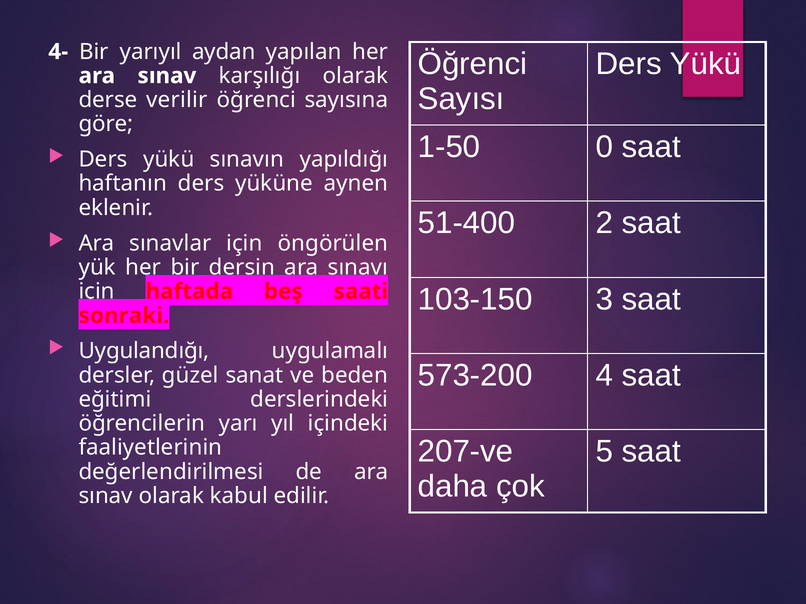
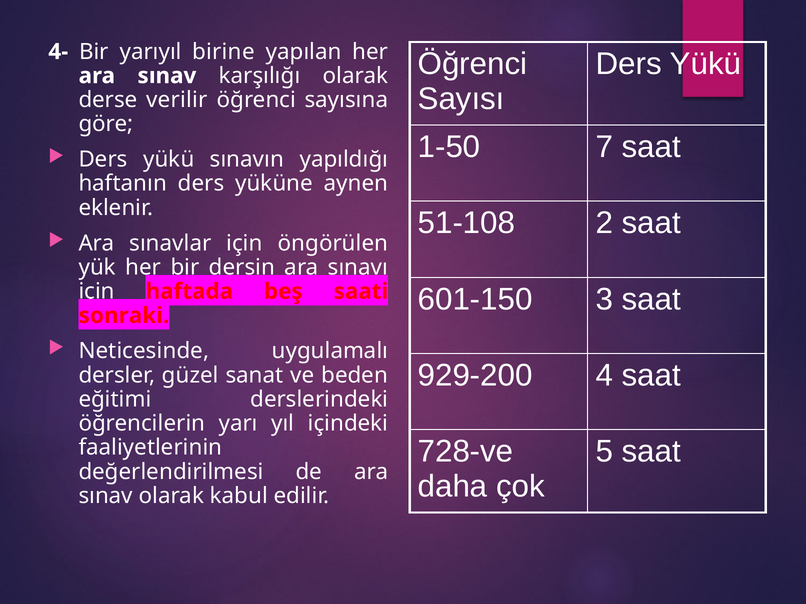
aydan: aydan -> birine
0: 0 -> 7
51-400: 51-400 -> 51-108
103-150: 103-150 -> 601-150
Uygulandığı: Uygulandığı -> Neticesinde
573-200: 573-200 -> 929-200
207-ve: 207-ve -> 728-ve
